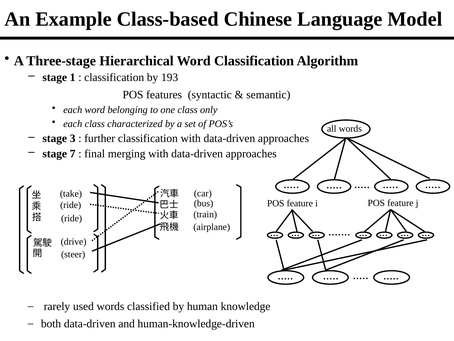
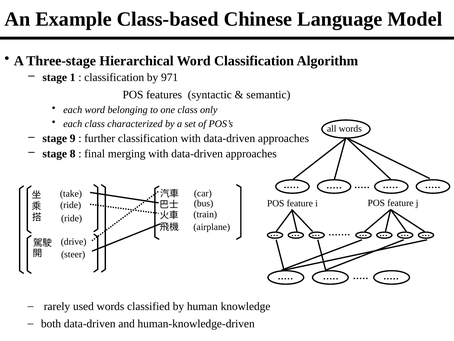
193: 193 -> 971
3: 3 -> 9
7: 7 -> 8
